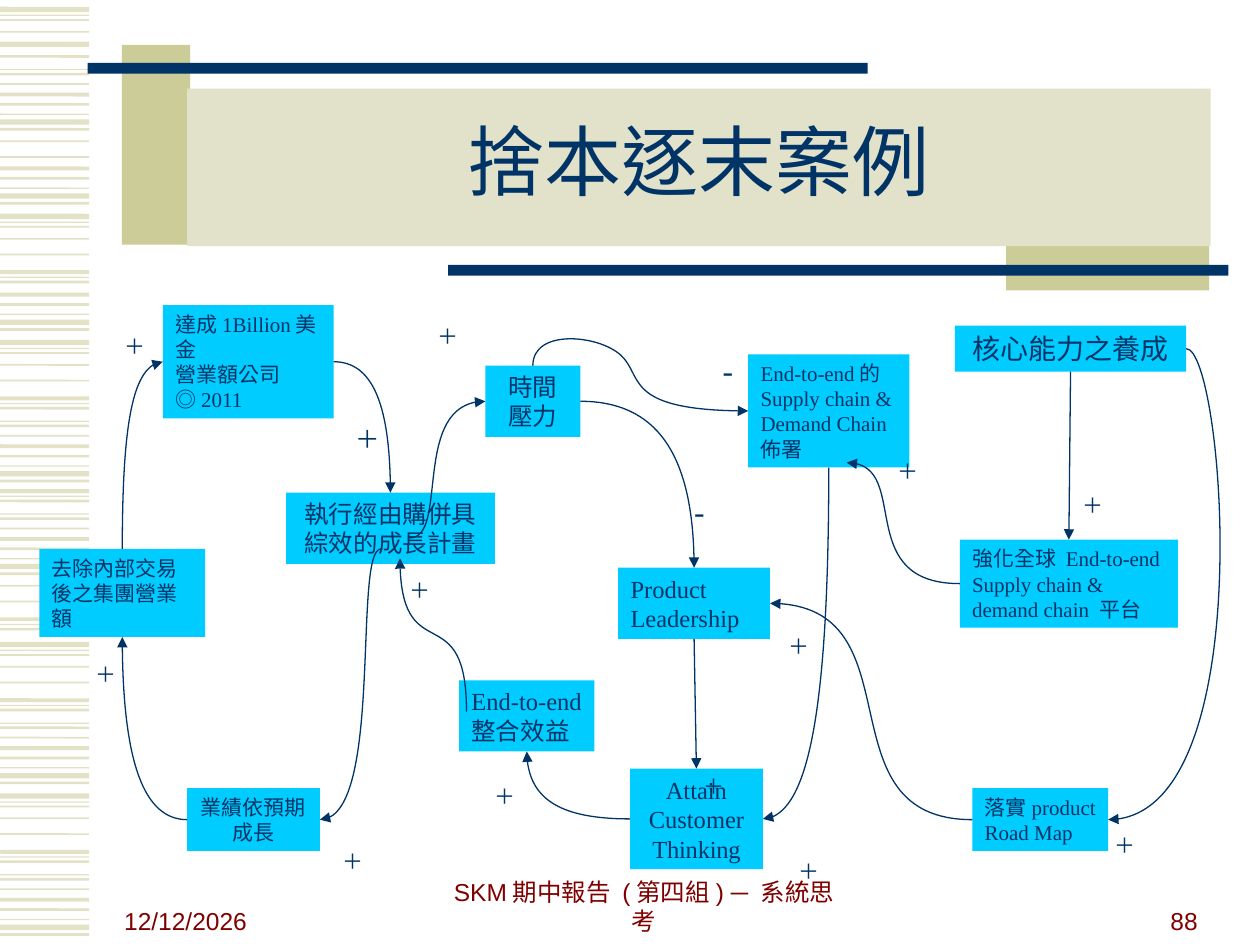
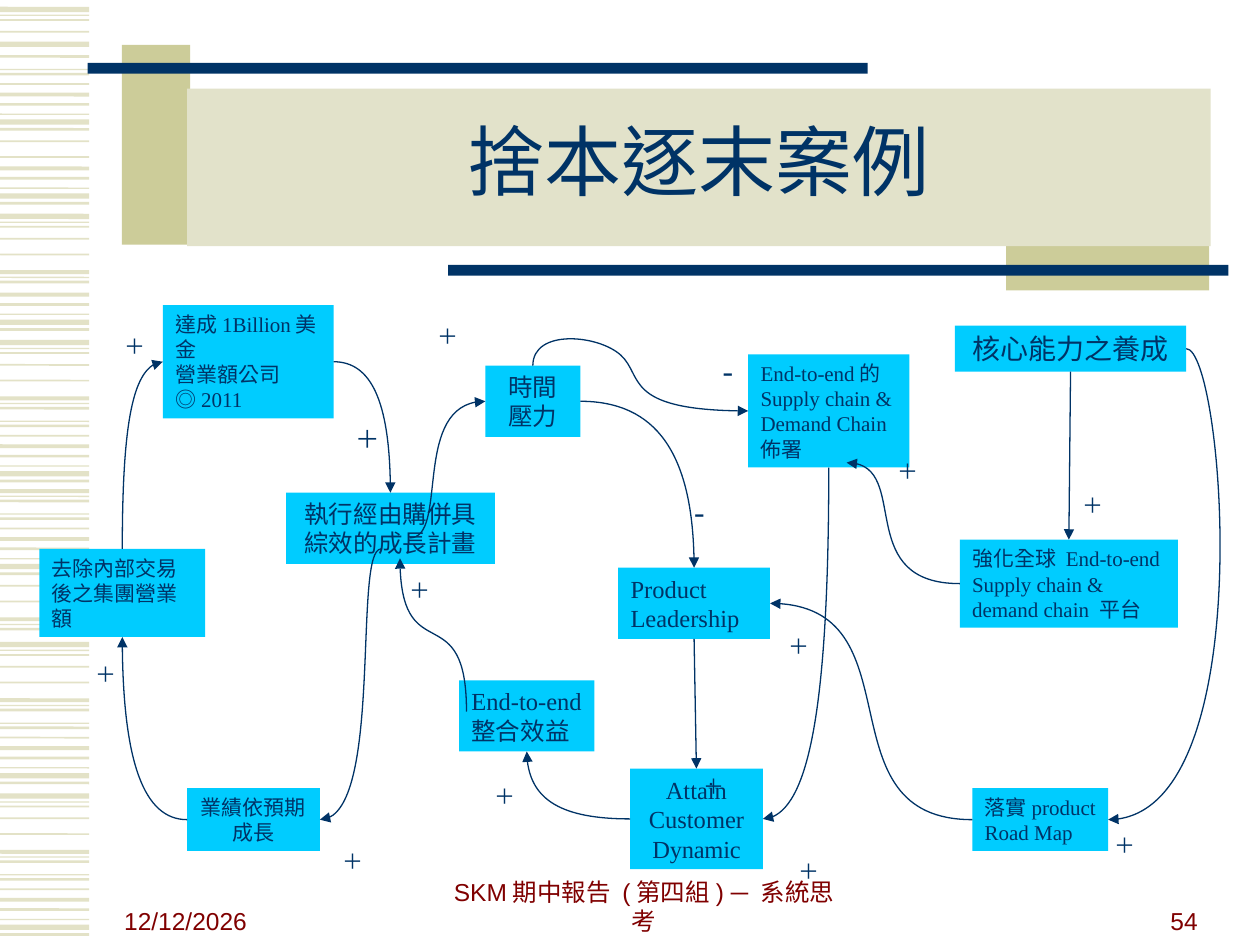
Thinking: Thinking -> Dynamic
88: 88 -> 54
